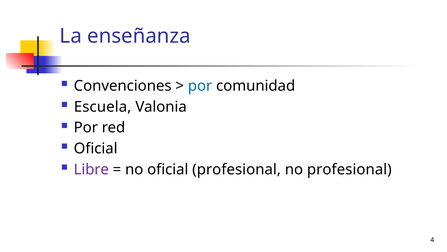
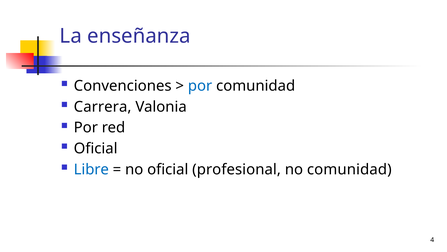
Escuela: Escuela -> Carrera
Libre colour: purple -> blue
no profesional: profesional -> comunidad
